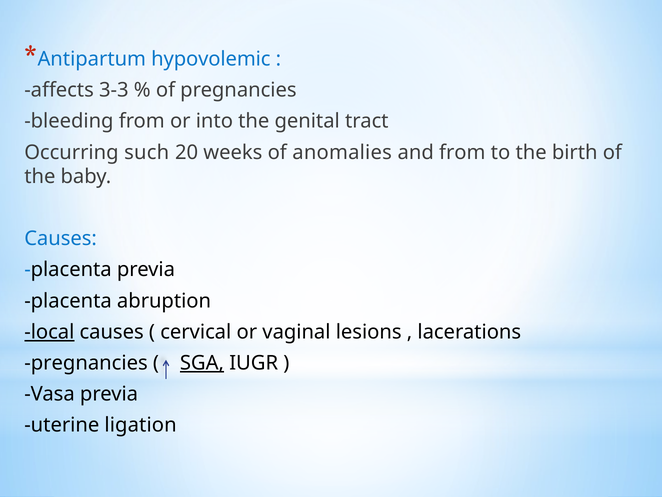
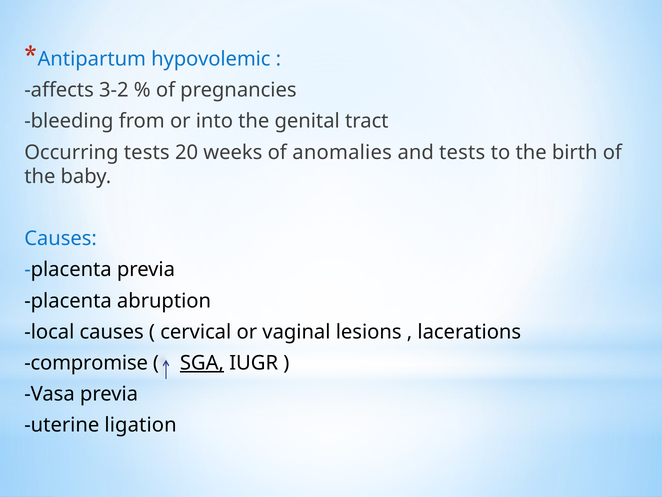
3-3: 3-3 -> 3-2
Occurring such: such -> tests
and from: from -> tests
local underline: present -> none
pregnancies at (86, 363): pregnancies -> compromise
